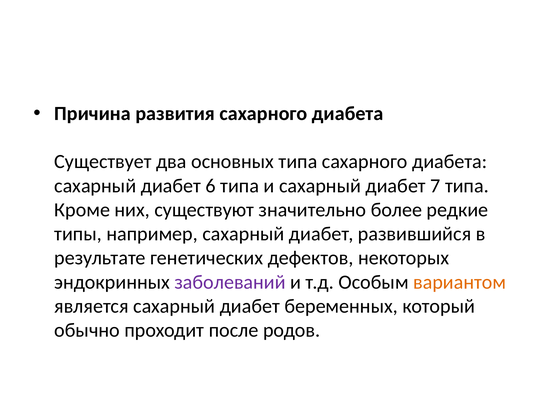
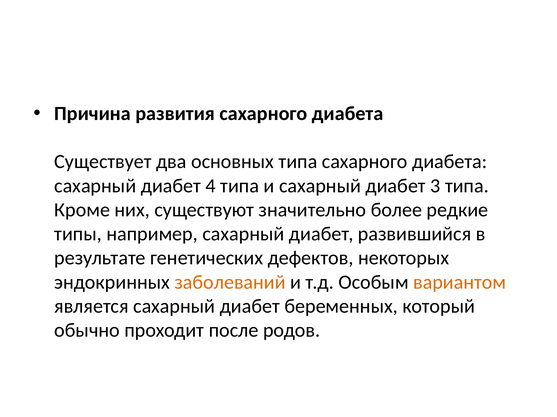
6: 6 -> 4
7: 7 -> 3
заболеваний colour: purple -> orange
